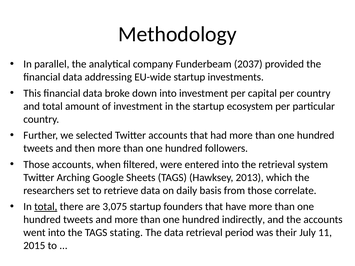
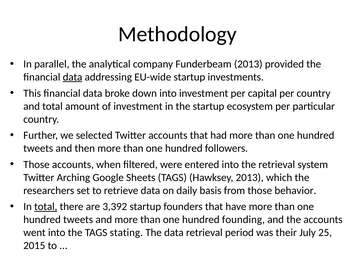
Funderbeam 2037: 2037 -> 2013
data at (73, 77) underline: none -> present
correlate: correlate -> behavior
3,075: 3,075 -> 3,392
indirectly: indirectly -> founding
11: 11 -> 25
